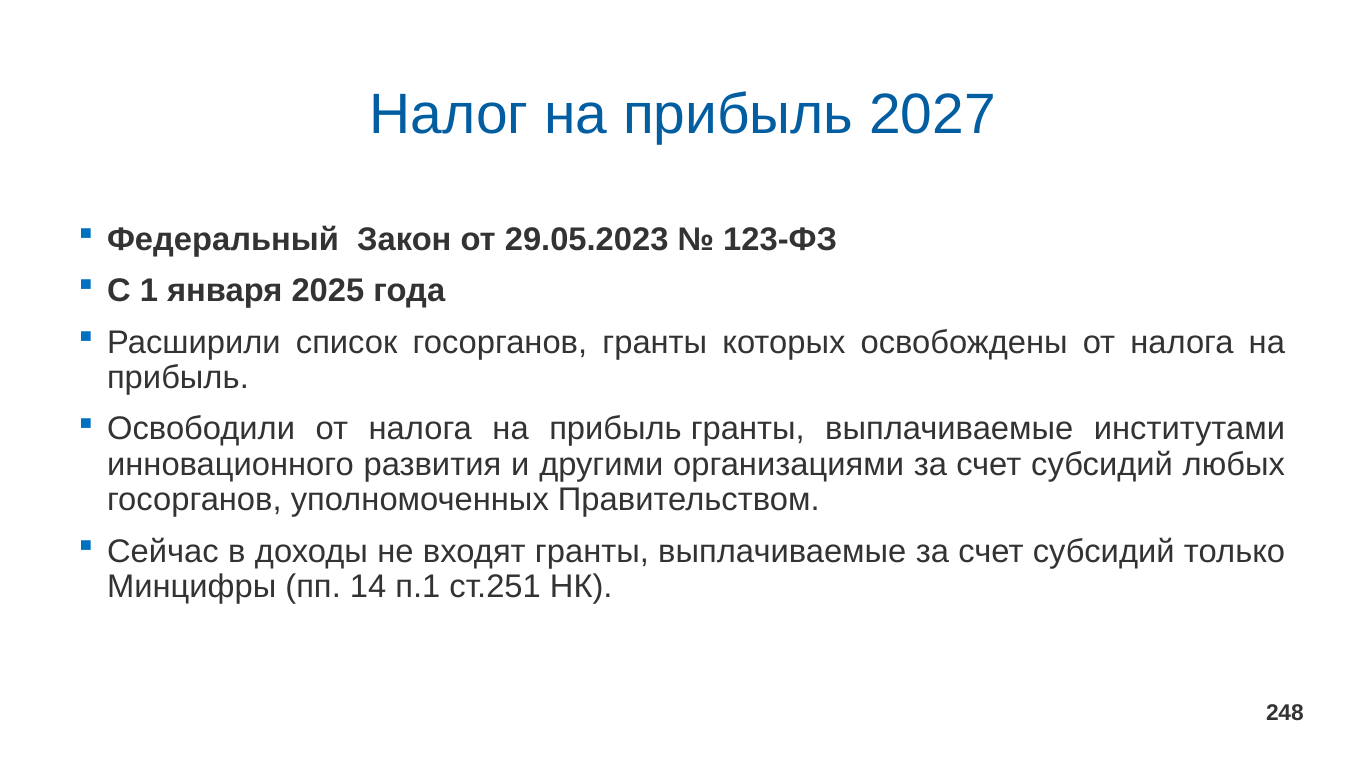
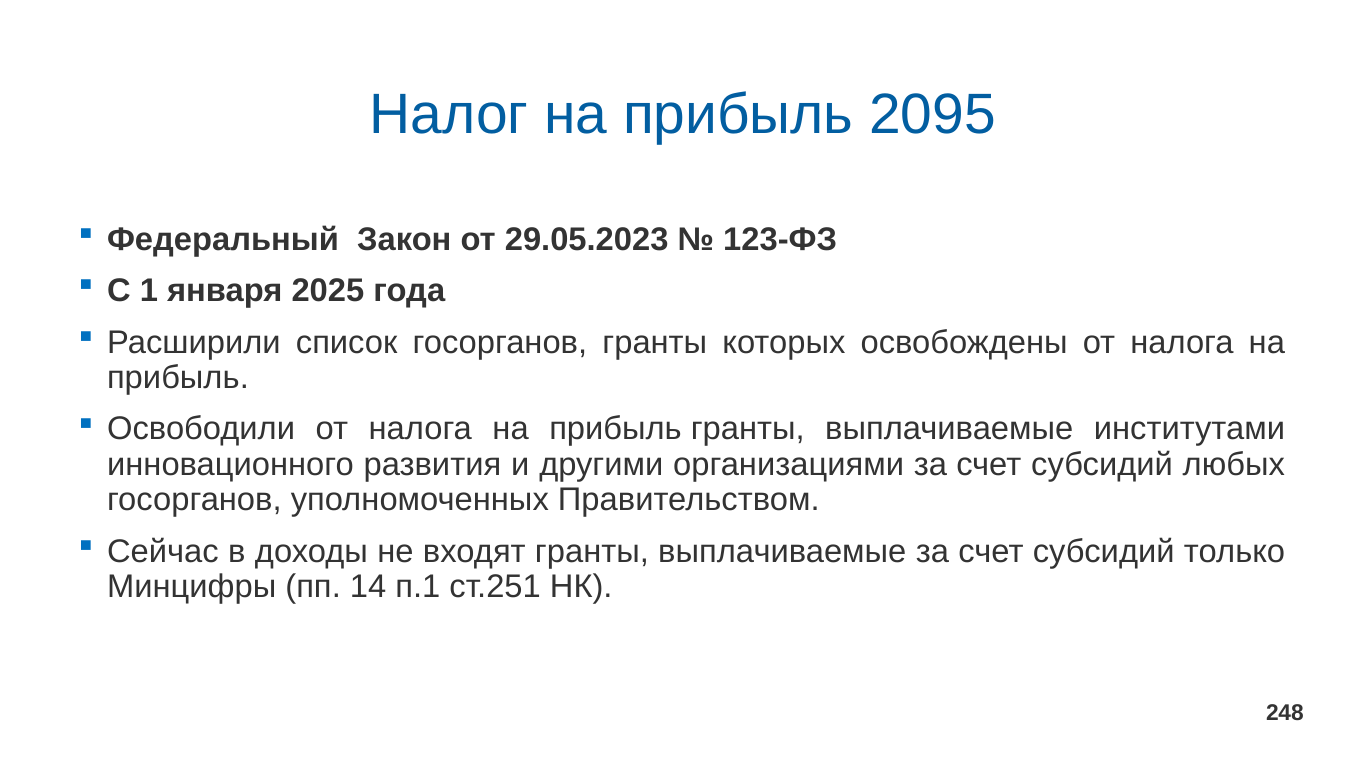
2027: 2027 -> 2095
